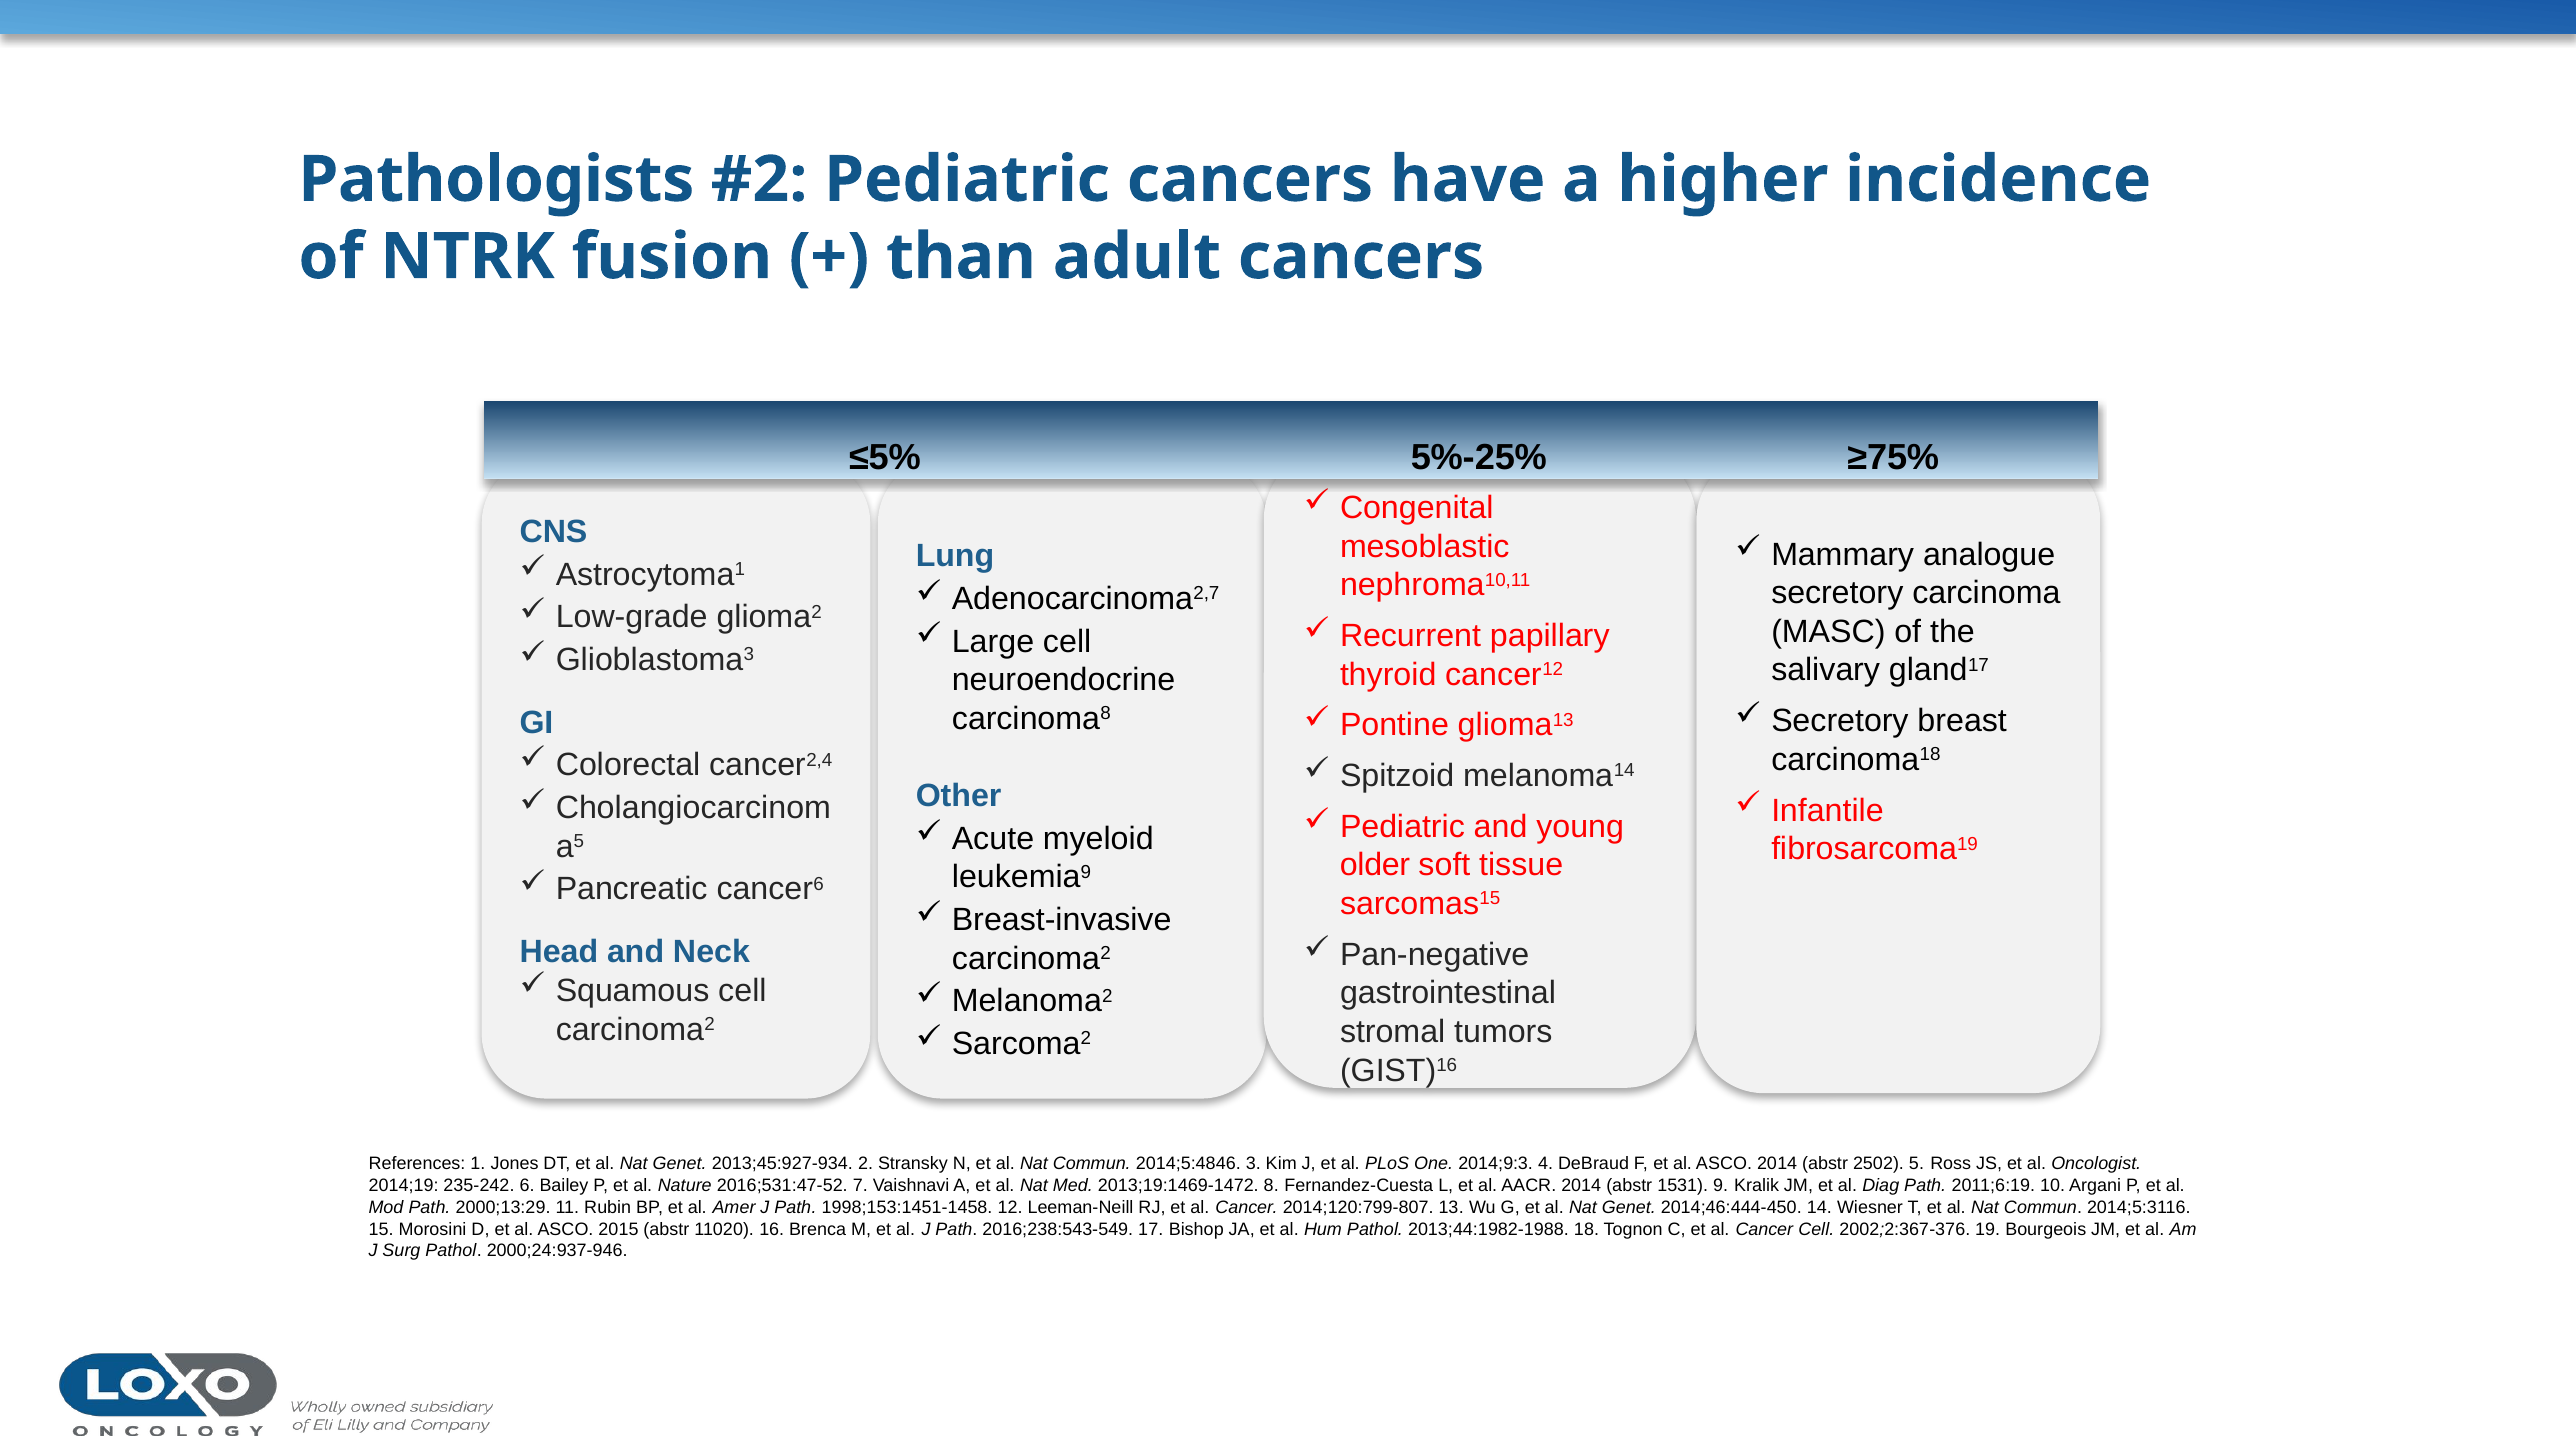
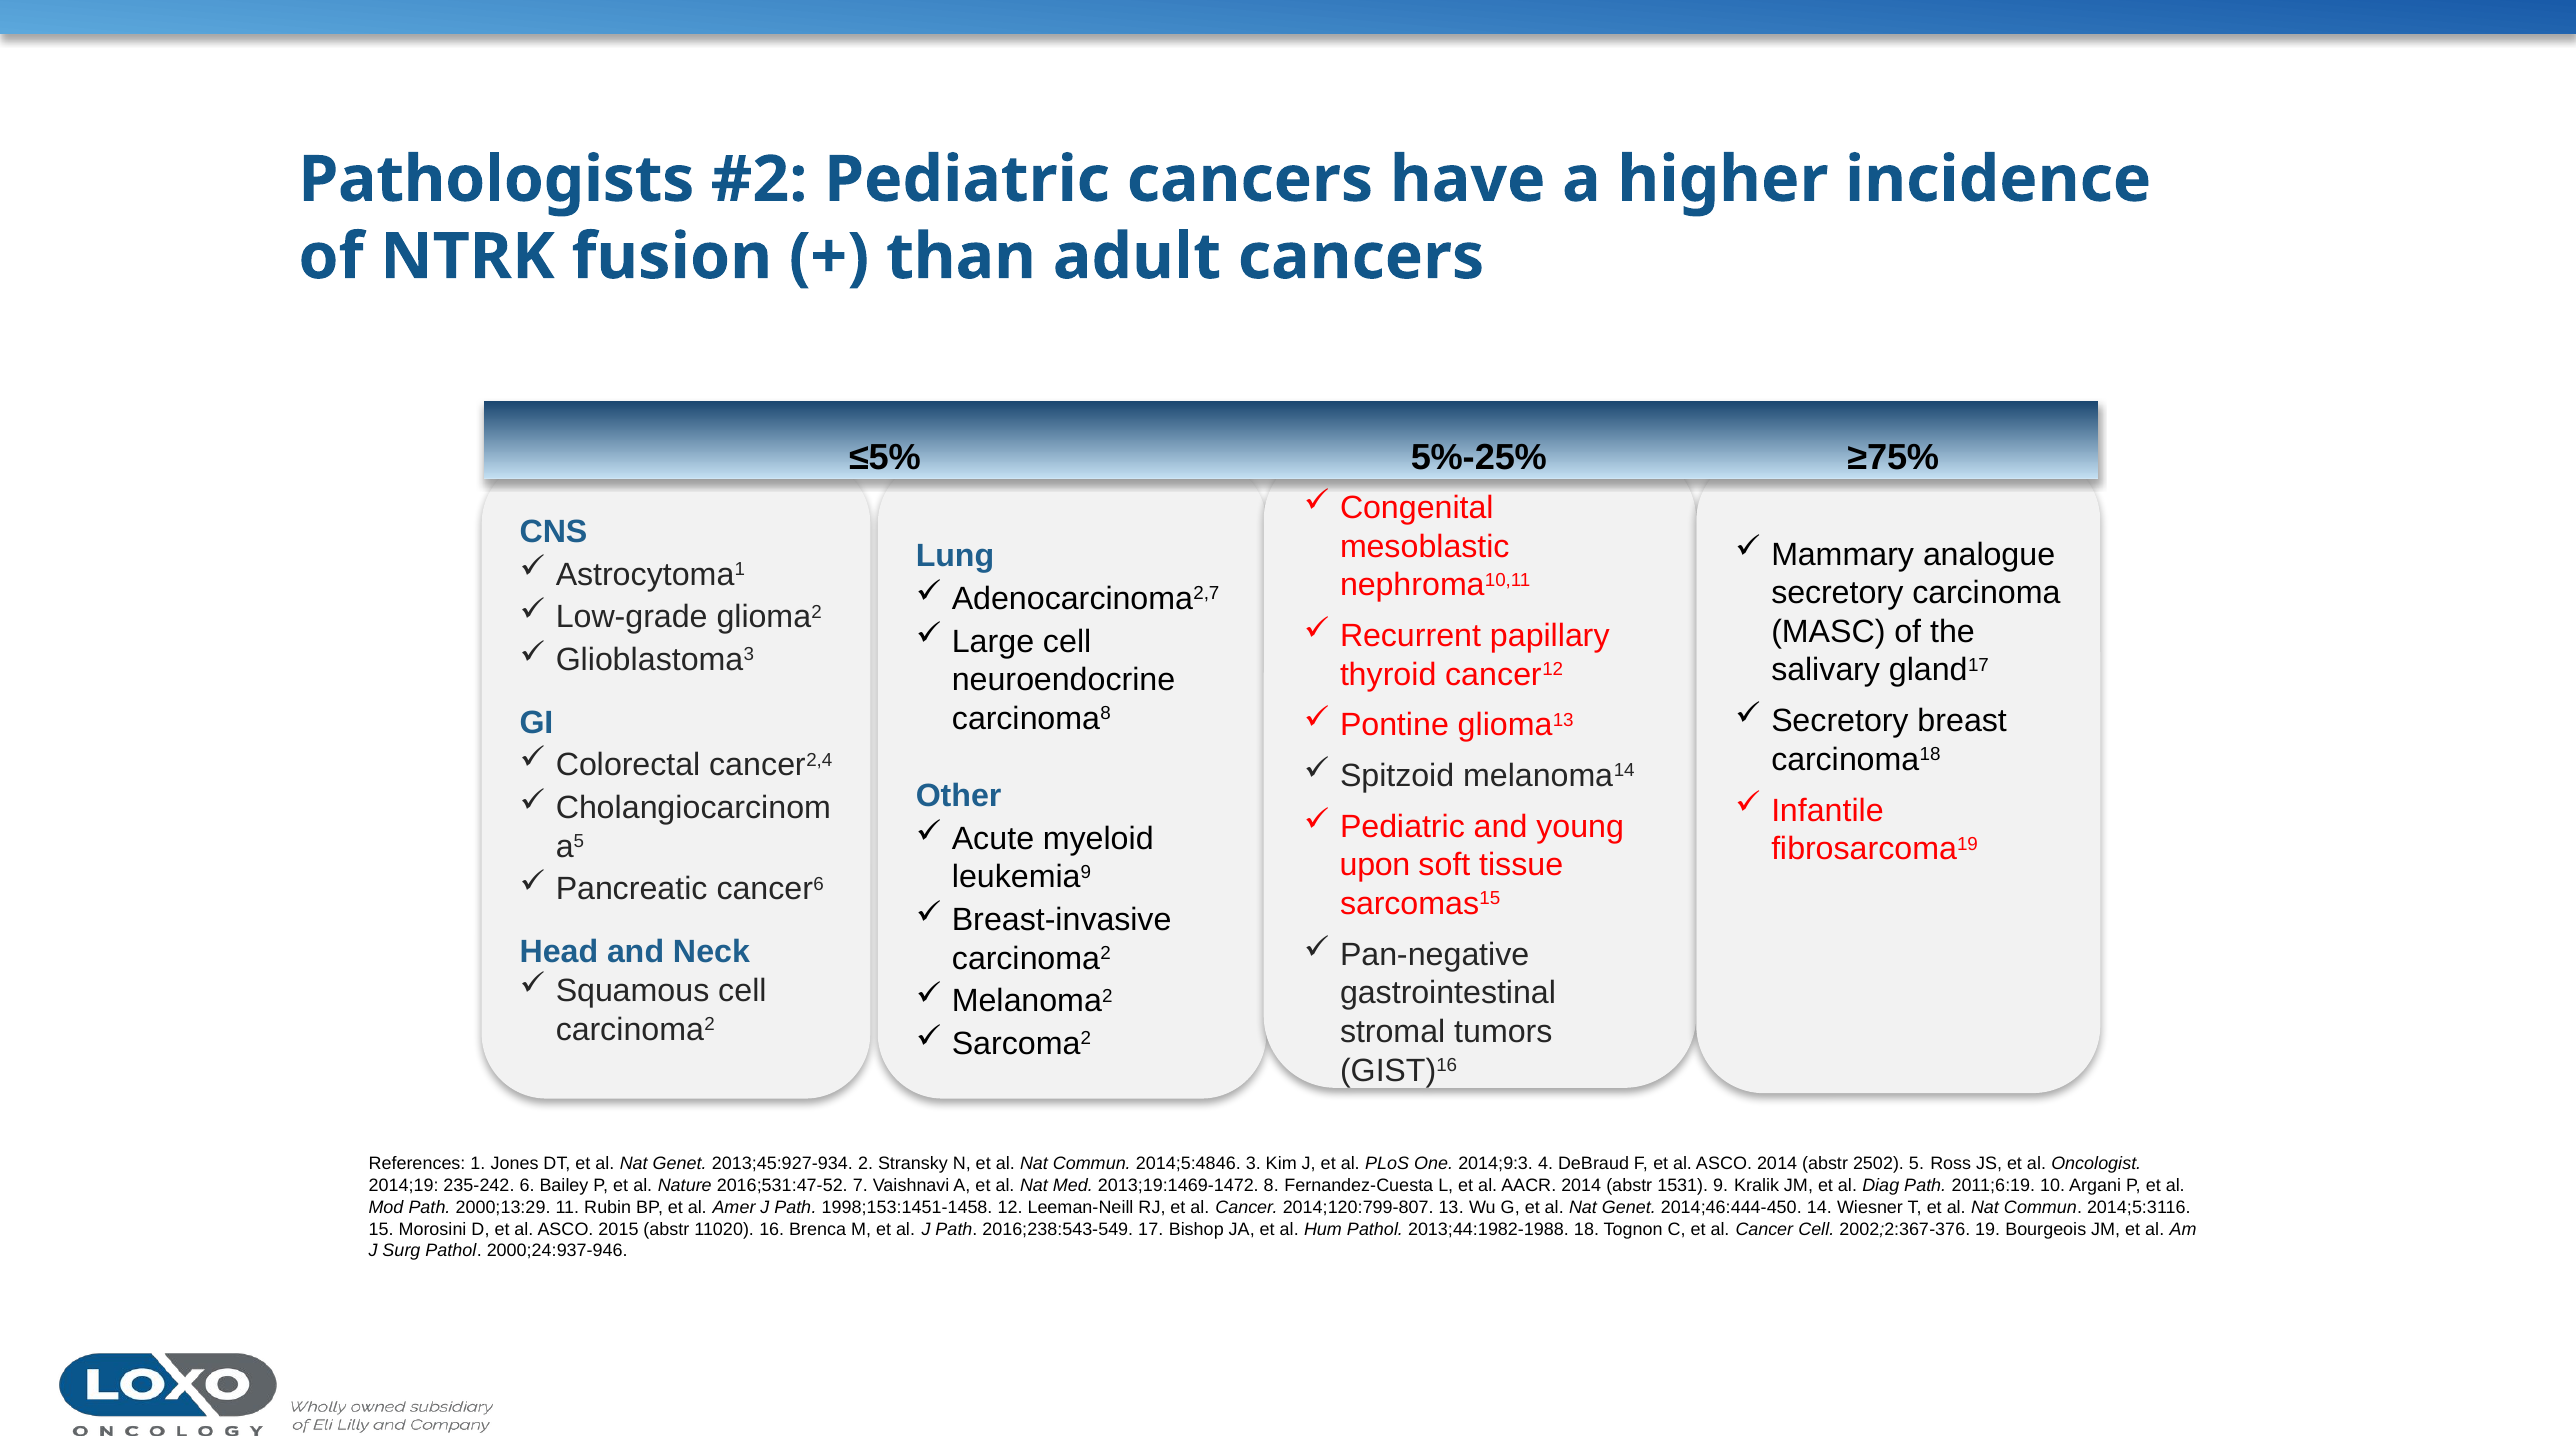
older: older -> upon
